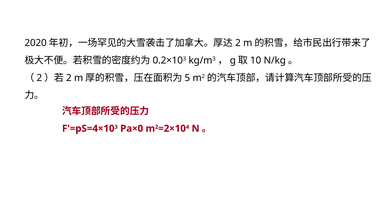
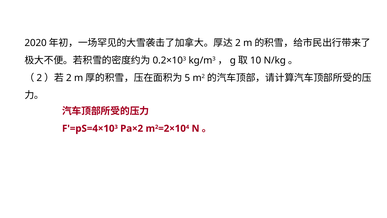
Pa×0: Pa×0 -> Pa×2
